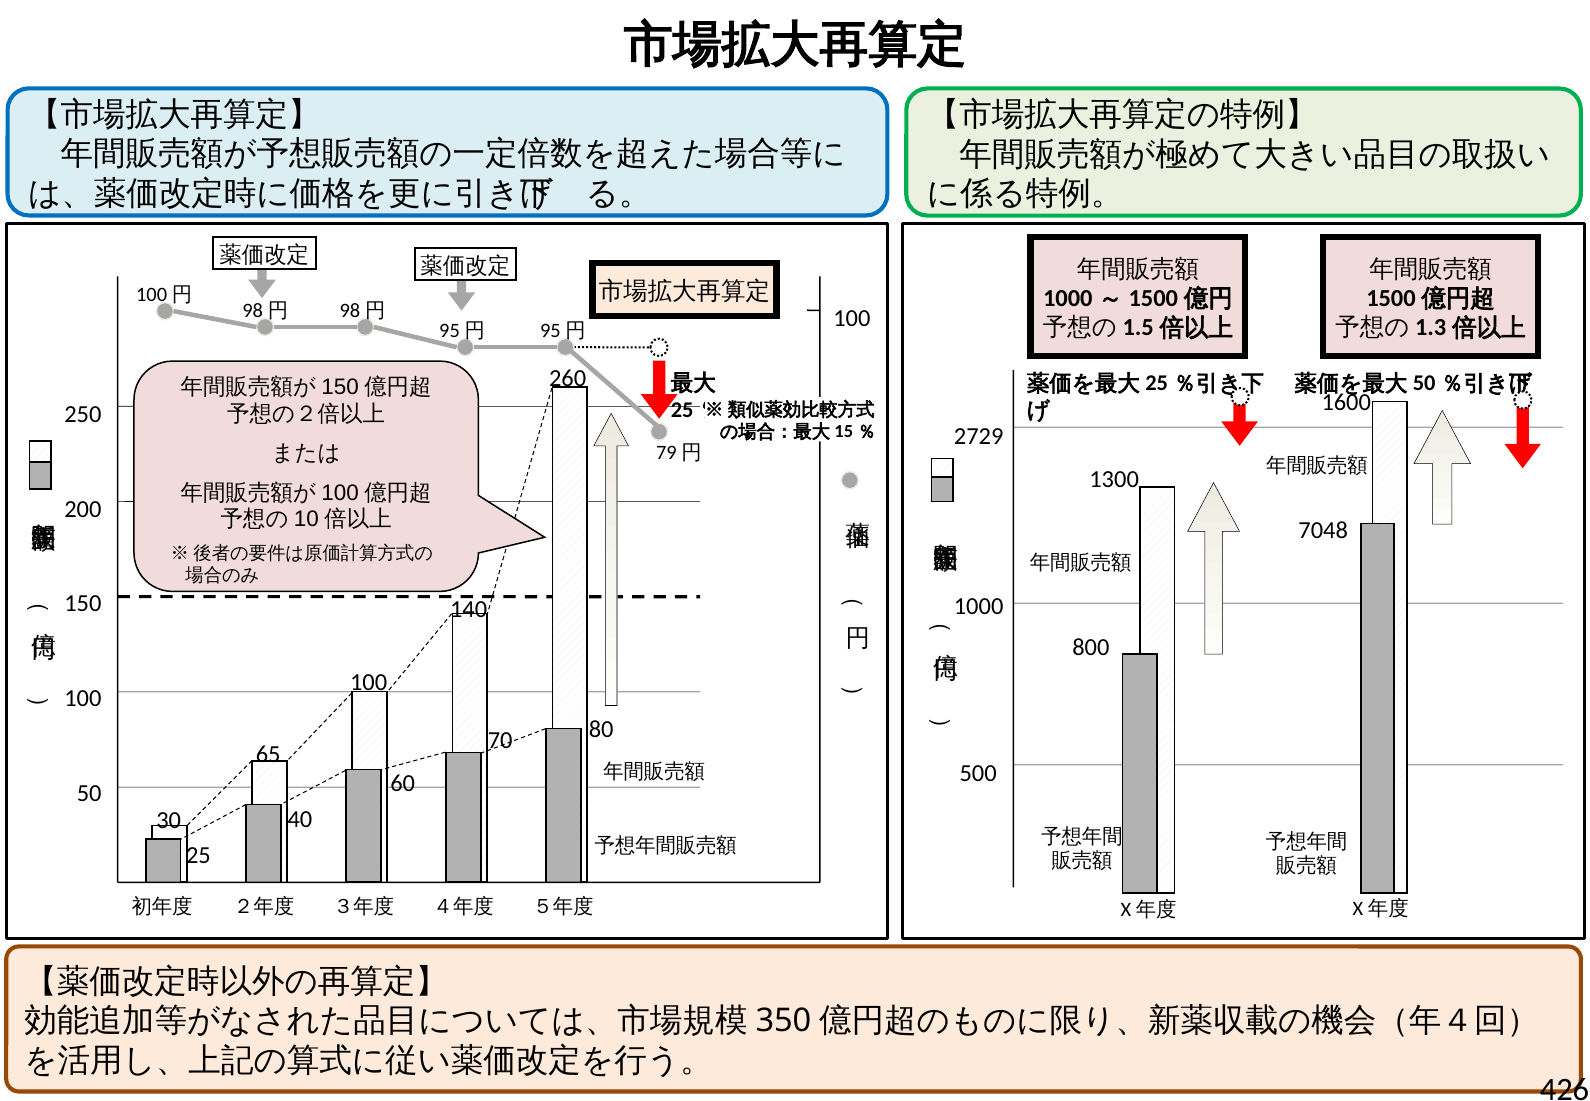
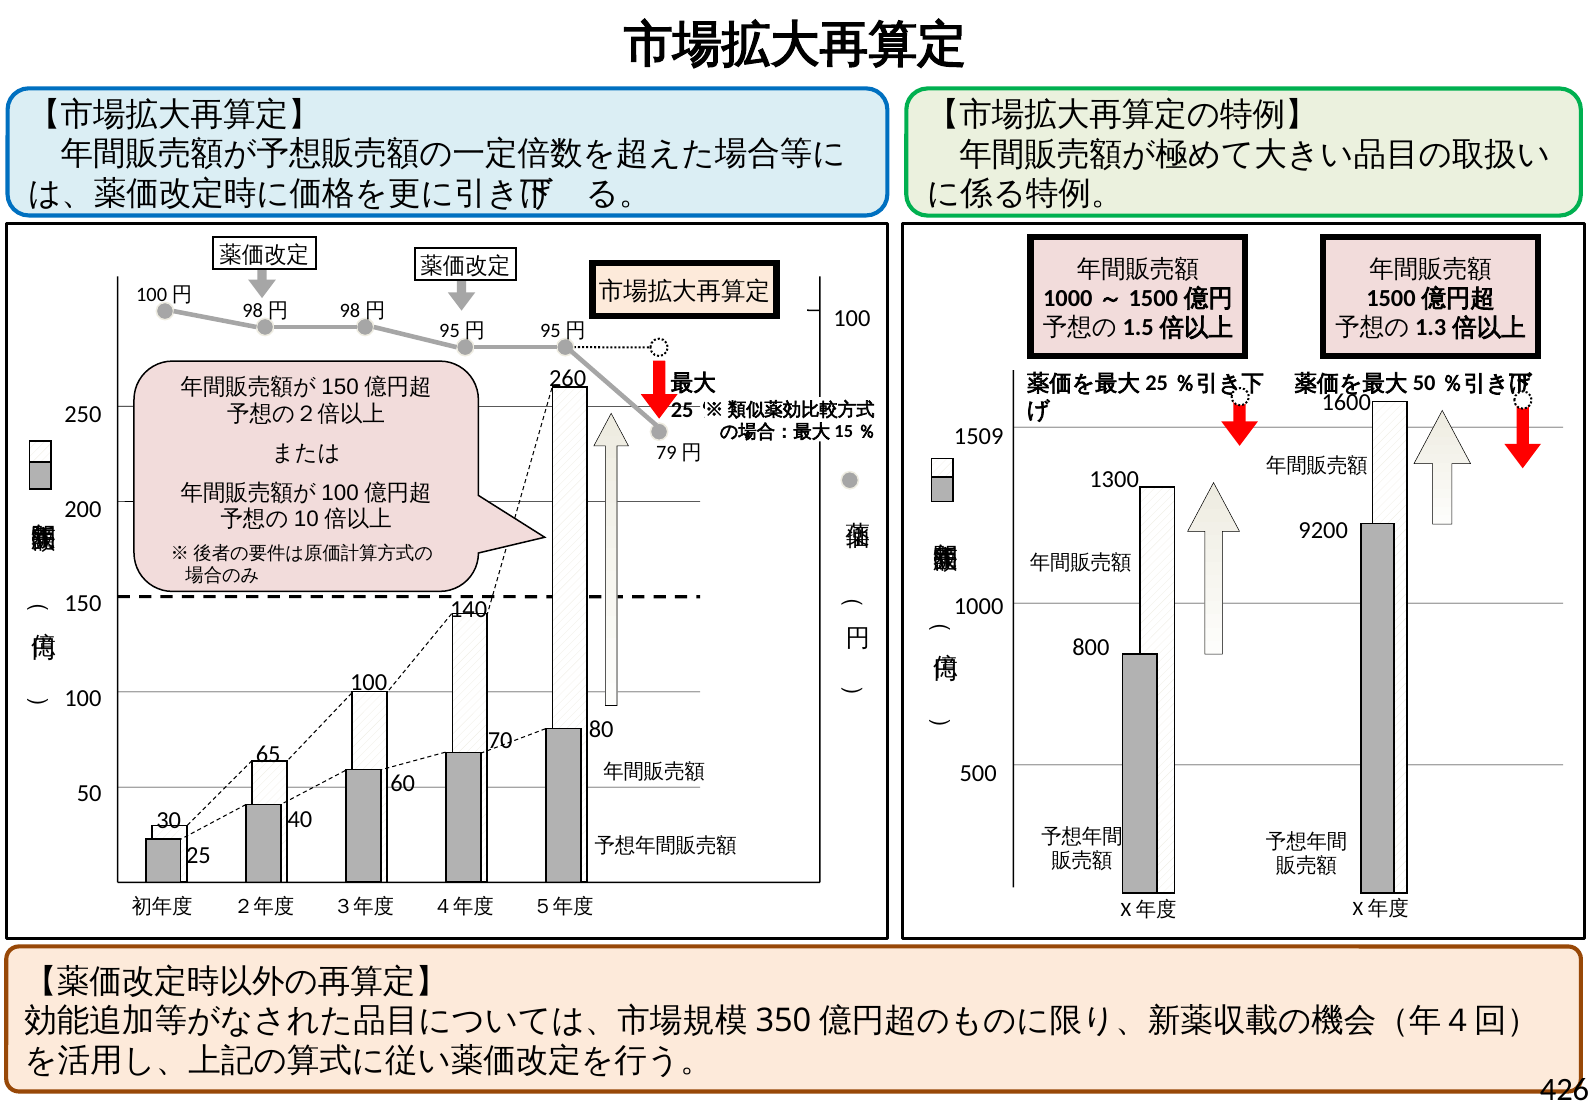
2729: 2729 -> 1509
7048: 7048 -> 9200
